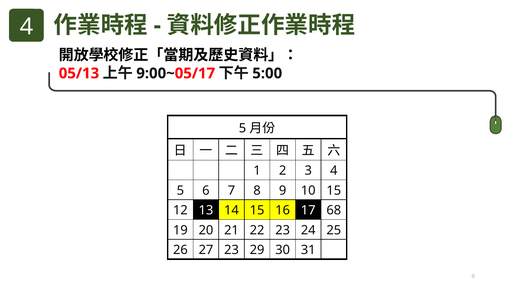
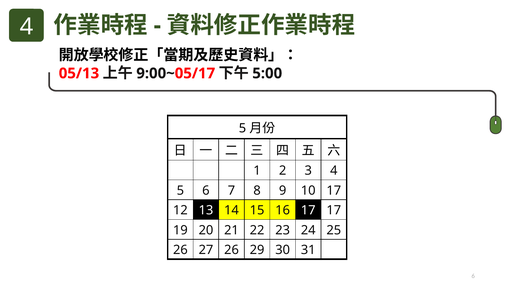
10 15: 15 -> 17
17 68: 68 -> 17
27 23: 23 -> 26
